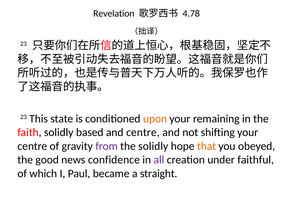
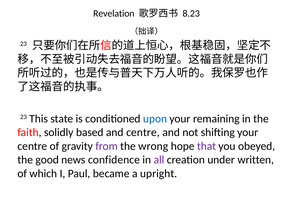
4.78: 4.78 -> 8.23
upon colour: orange -> blue
the solidly: solidly -> wrong
that colour: orange -> purple
faithful: faithful -> written
straight: straight -> upright
